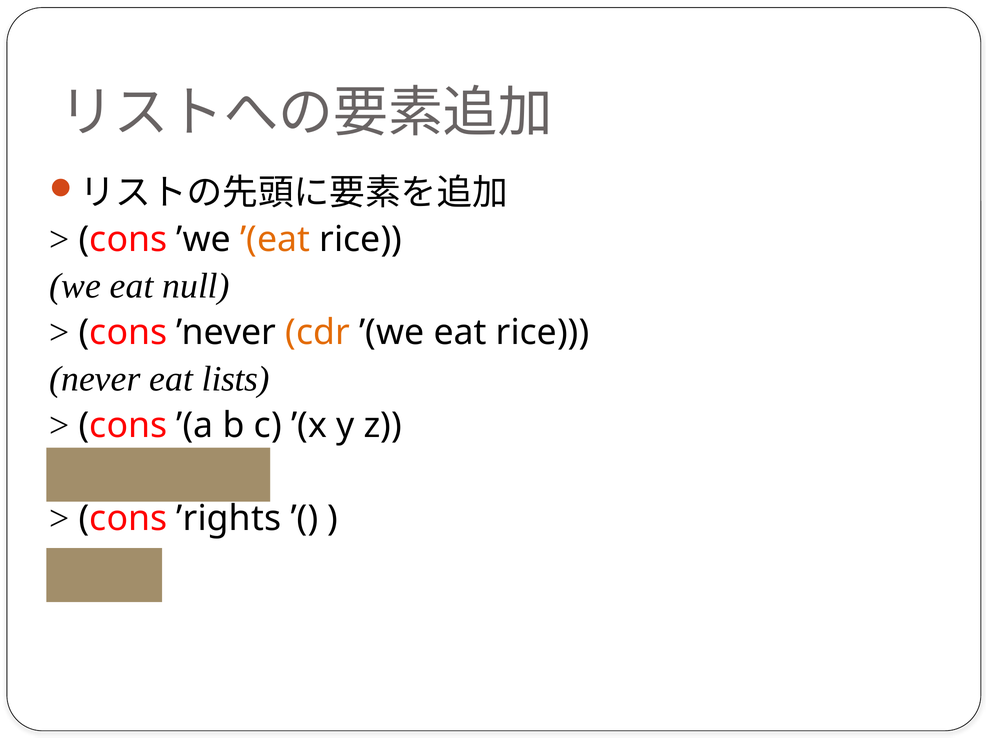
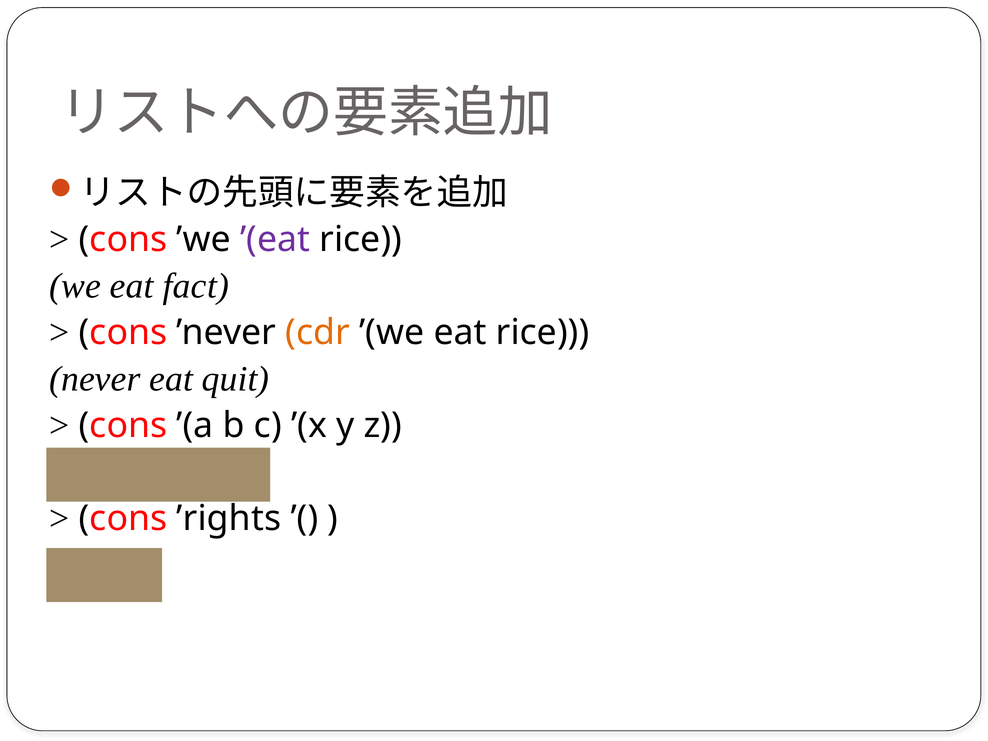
’(eat colour: orange -> purple
null: null -> fact
lists: lists -> quit
